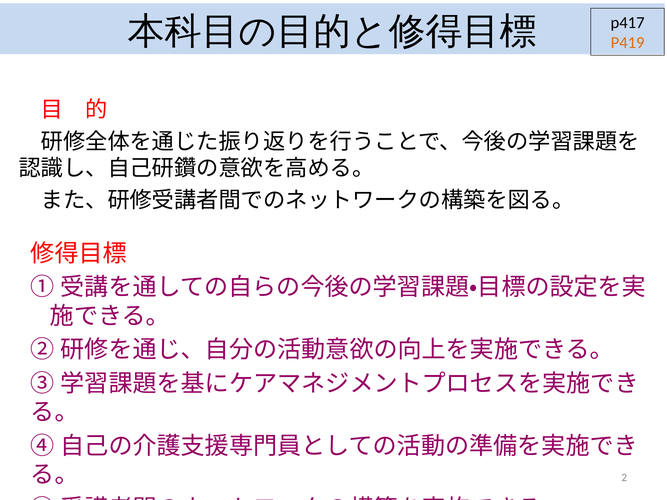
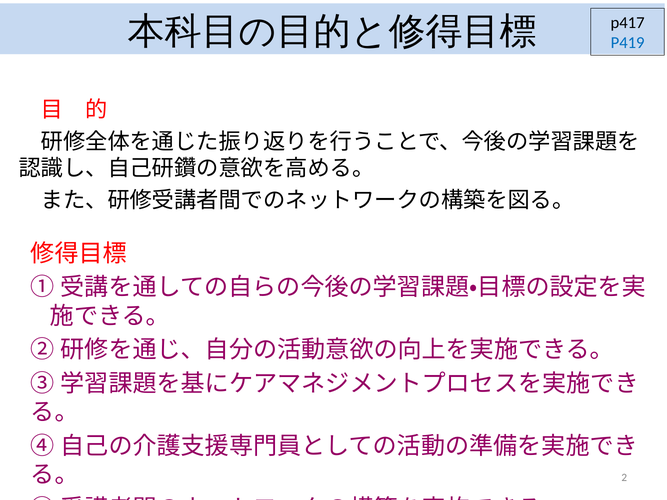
P419 colour: orange -> blue
